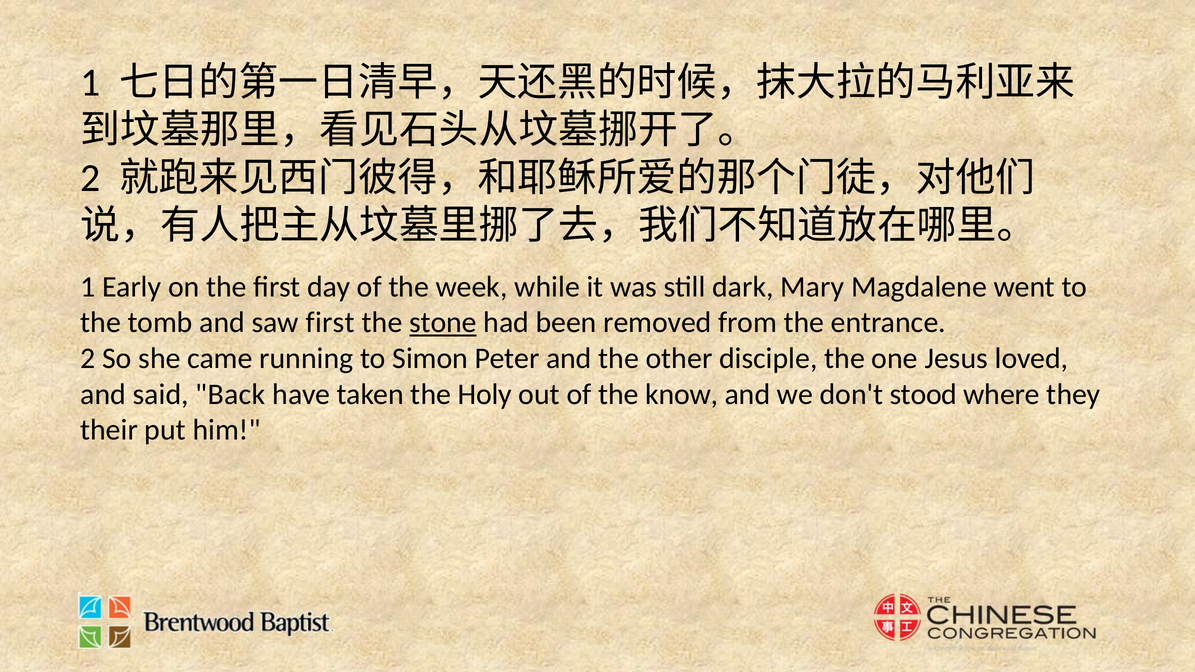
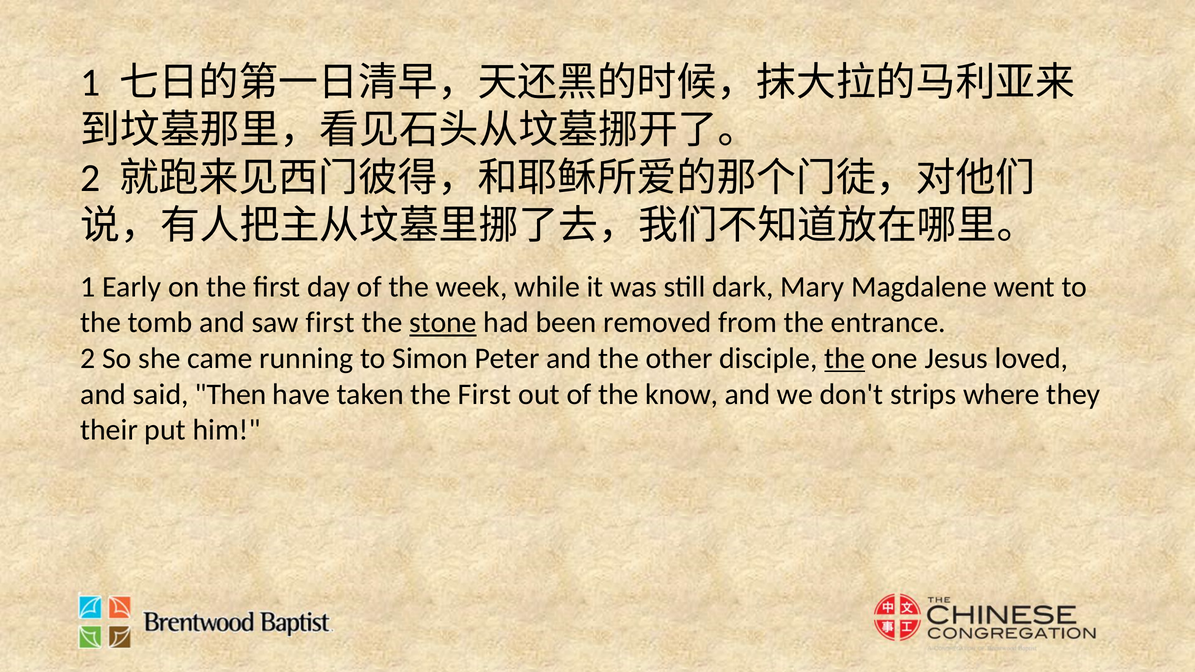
the at (845, 359) underline: none -> present
Back: Back -> Then
taken the Holy: Holy -> First
stood: stood -> strips
